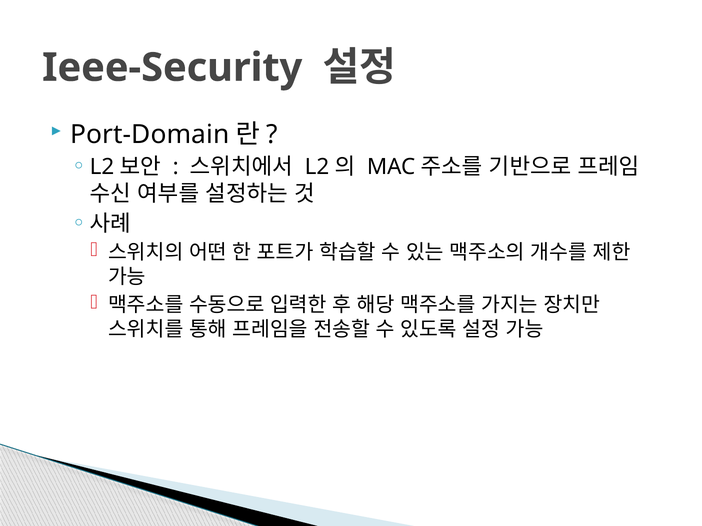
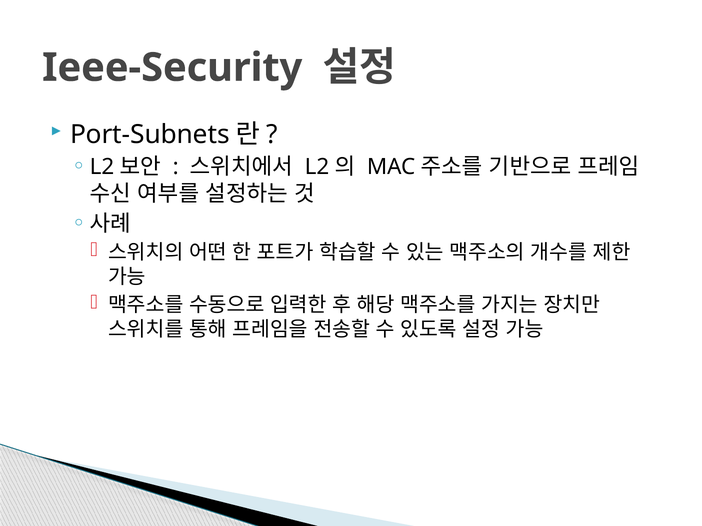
Port-Domain: Port-Domain -> Port-Subnets
